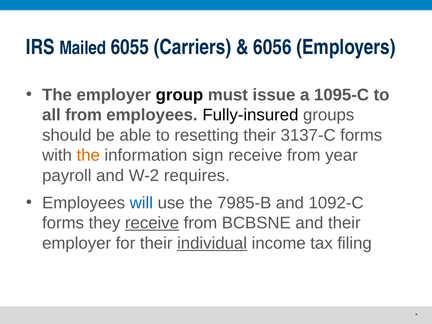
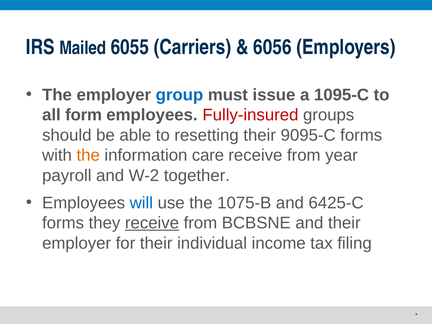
group colour: black -> blue
all from: from -> form
Fully-insured colour: black -> red
3137-C: 3137-C -> 9095-C
sign: sign -> care
requires: requires -> together
7985-B: 7985-B -> 1075-B
1092-C: 1092-C -> 6425-C
individual underline: present -> none
